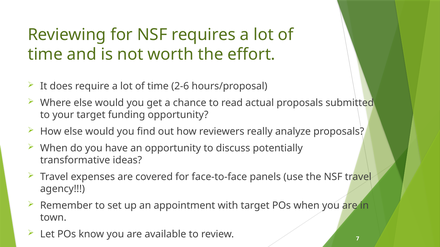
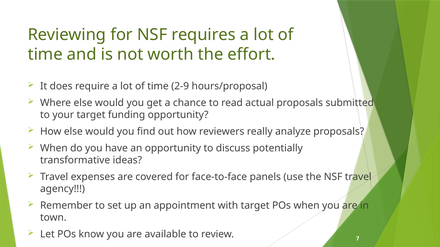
2-6: 2-6 -> 2-9
